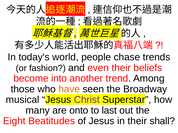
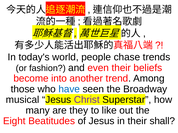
have colour: orange -> blue
onto: onto -> they
last: last -> like
